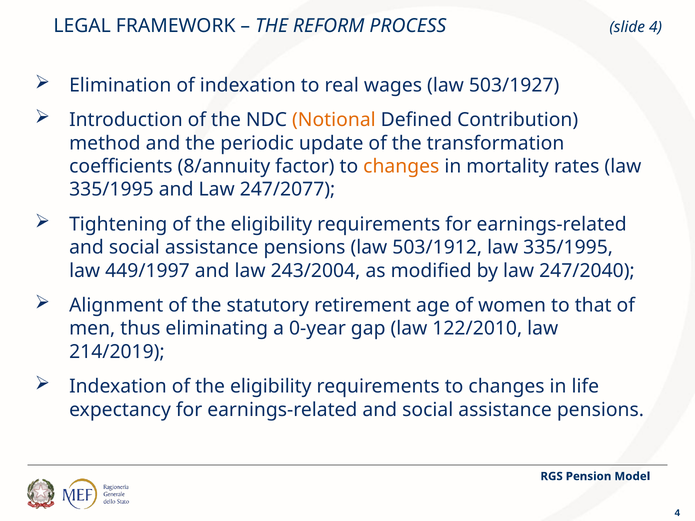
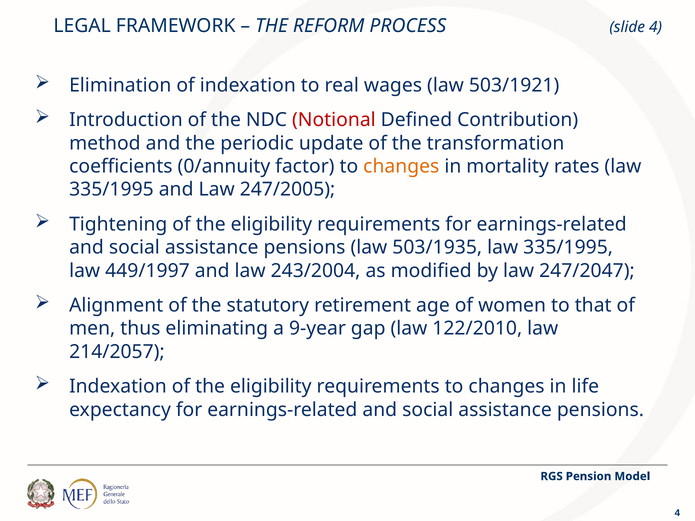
503/1927: 503/1927 -> 503/1921
Notional colour: orange -> red
8/annuity: 8/annuity -> 0/annuity
247/2077: 247/2077 -> 247/2005
503/1912: 503/1912 -> 503/1935
247/2040: 247/2040 -> 247/2047
0-year: 0-year -> 9-year
214/2019: 214/2019 -> 214/2057
